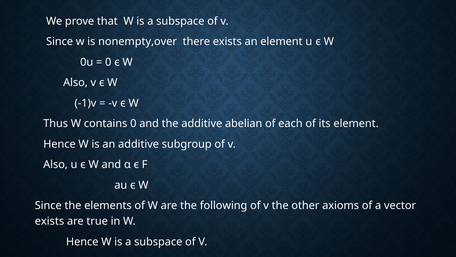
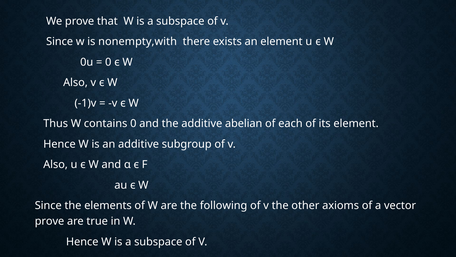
nonempty,over: nonempty,over -> nonempty,with
exists at (49, 221): exists -> prove
